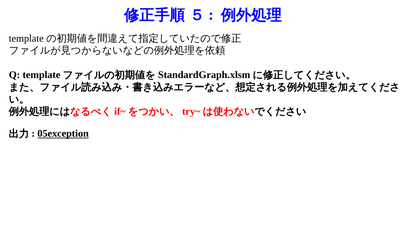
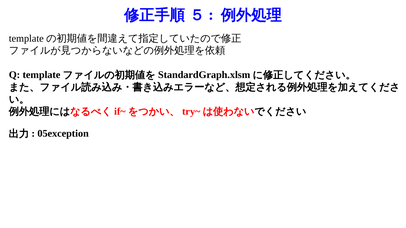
05exception underline: present -> none
